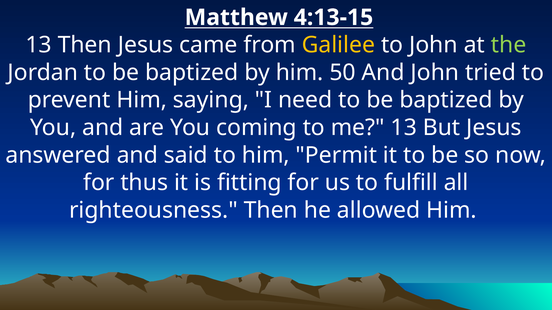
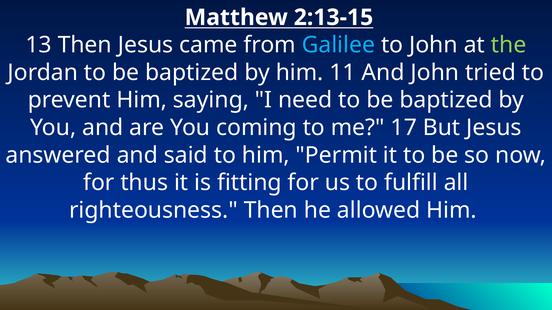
4:13-15: 4:13-15 -> 2:13-15
Galilee colour: yellow -> light blue
50: 50 -> 11
me 13: 13 -> 17
